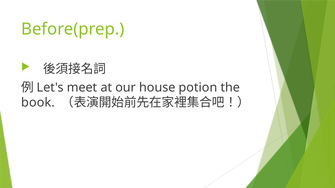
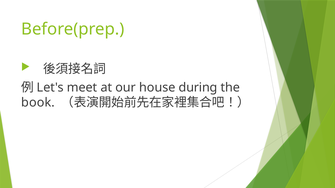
potion: potion -> during
